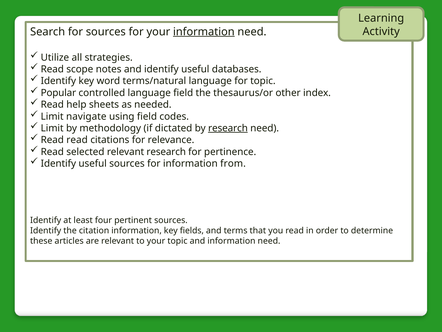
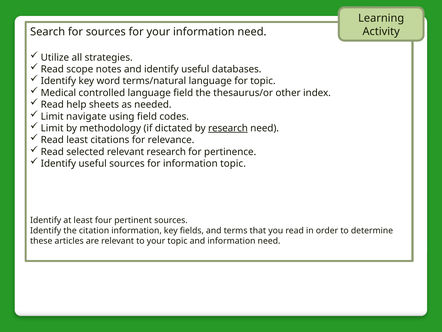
information at (204, 32) underline: present -> none
Popular: Popular -> Medical
Read read: read -> least
information from: from -> topic
